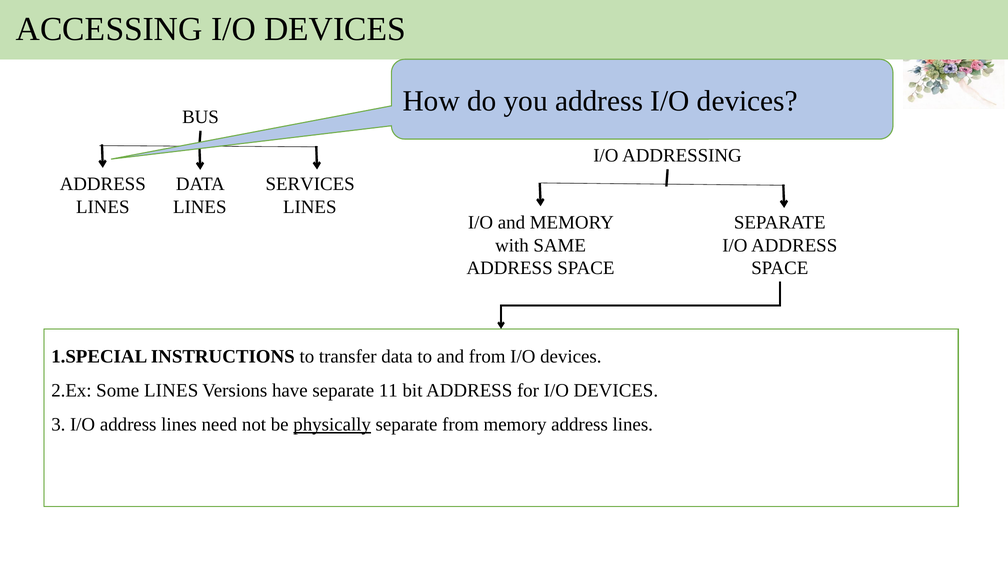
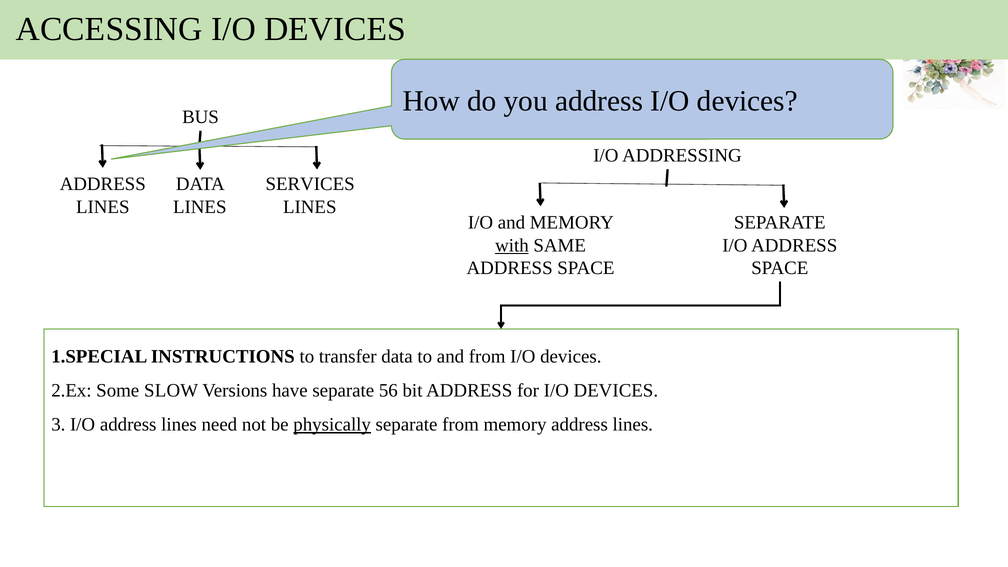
with underline: none -> present
Some LINES: LINES -> SLOW
11: 11 -> 56
